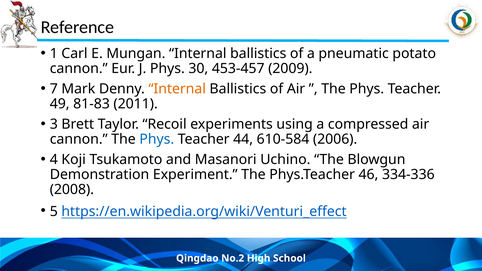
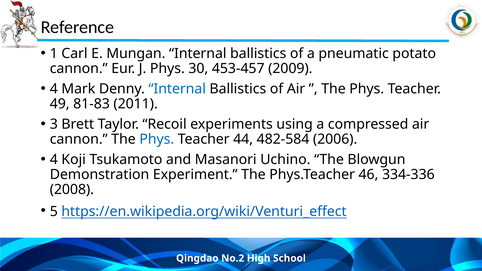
7 at (54, 89): 7 -> 4
Internal at (177, 89) colour: orange -> blue
610-584: 610-584 -> 482-584
